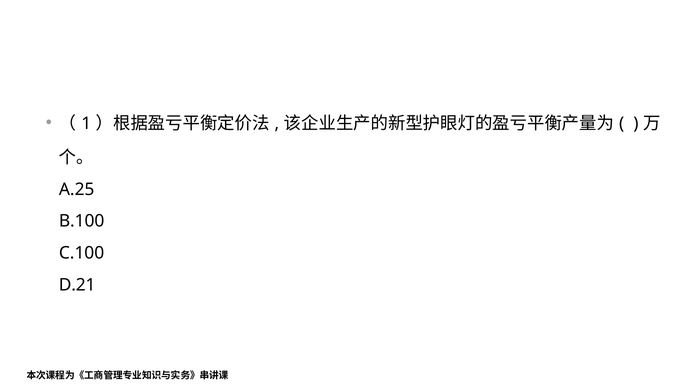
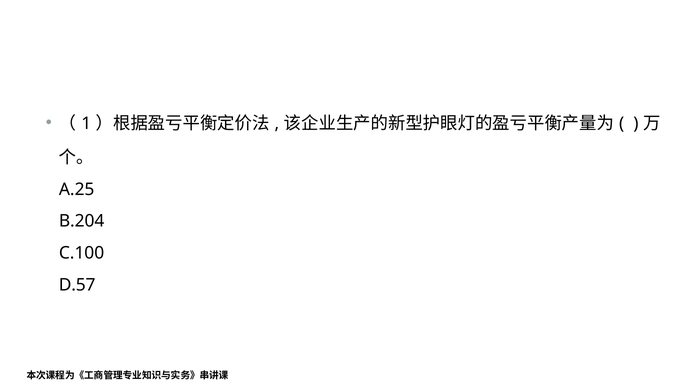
B.100: B.100 -> B.204
D.21: D.21 -> D.57
